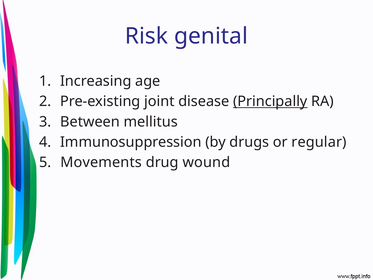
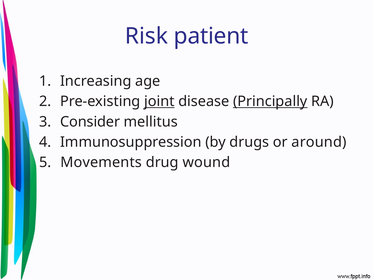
genital: genital -> patient
joint underline: none -> present
Between: Between -> Consider
regular: regular -> around
